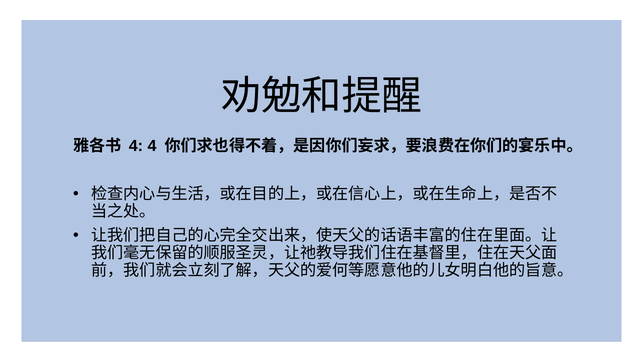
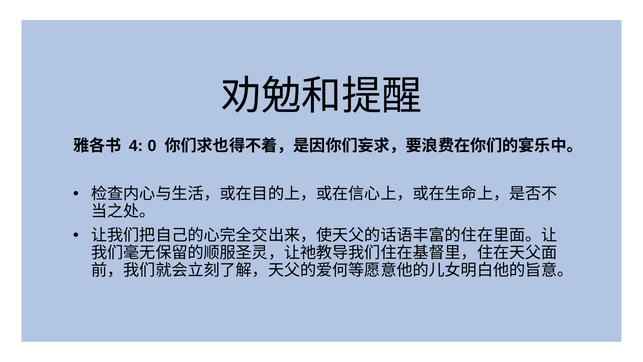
4 4: 4 -> 0
